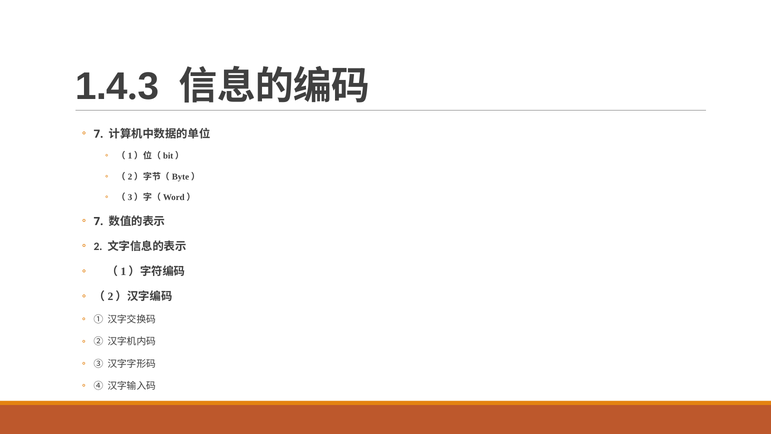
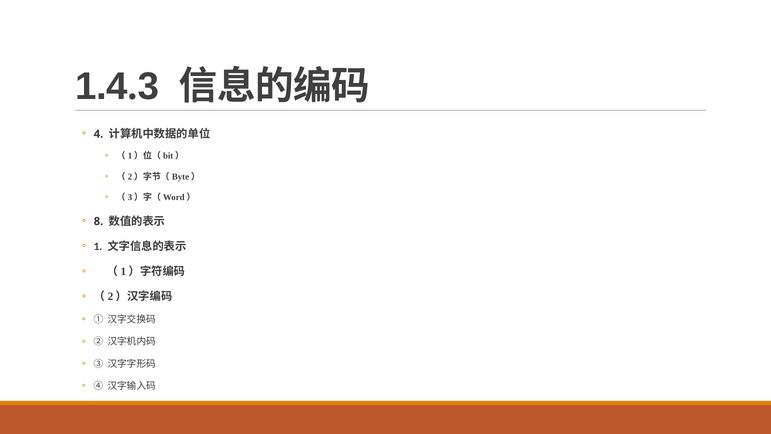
7 at (98, 134): 7 -> 4
7 at (98, 221): 7 -> 8
2: 2 -> 1
